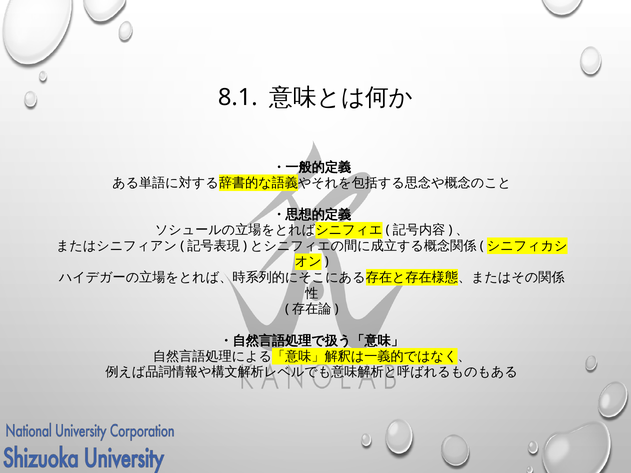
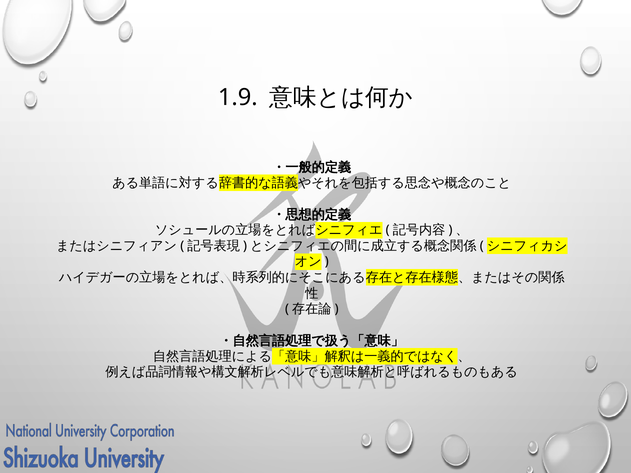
8.1: 8.1 -> 1.9
